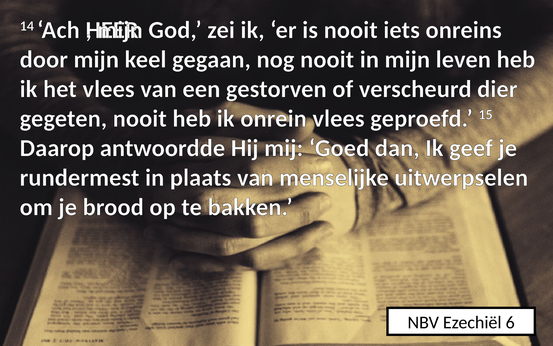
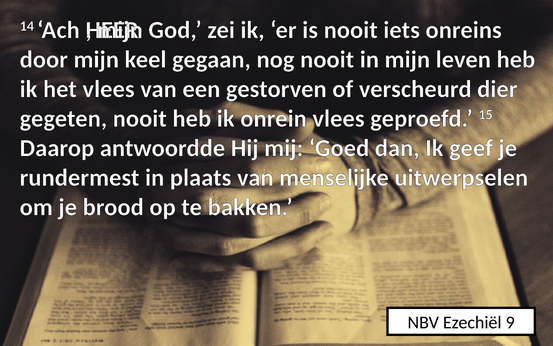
6: 6 -> 9
